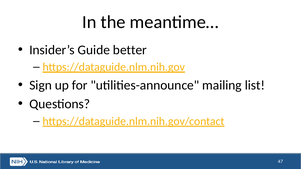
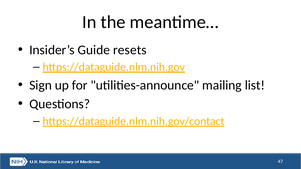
better: better -> resets
